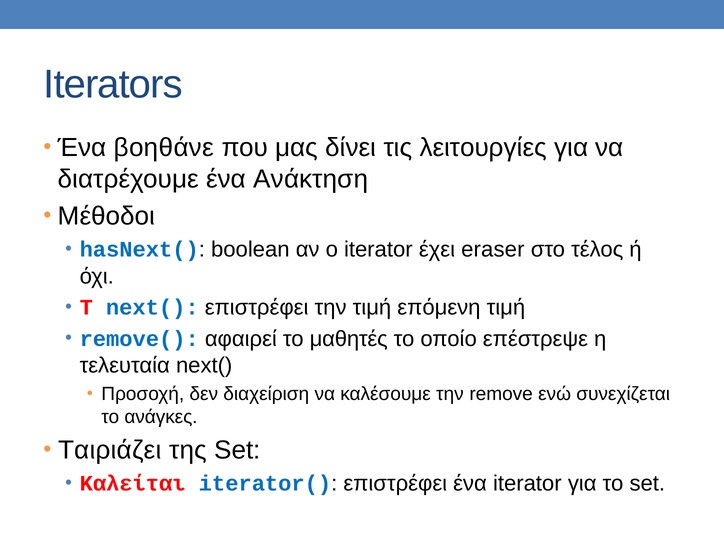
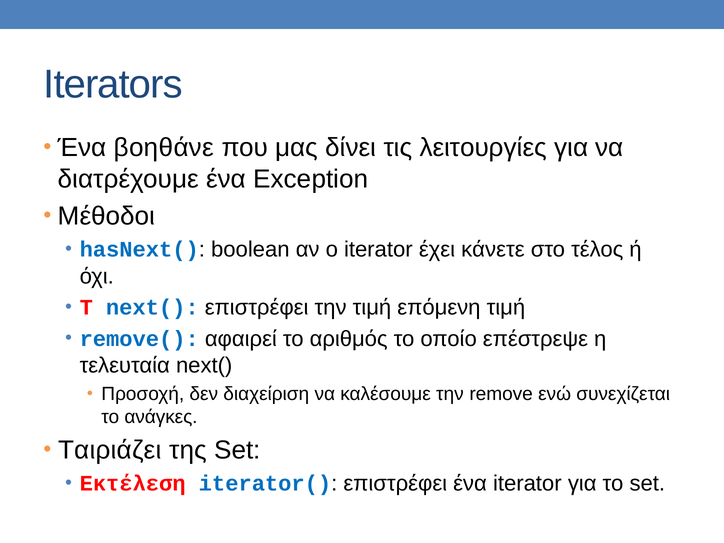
Ανάκτηση: Ανάκτηση -> Exception
eraser: eraser -> κάνετε
μαθητές: μαθητές -> αριθμός
Καλείται: Καλείται -> Εκτέλεση
